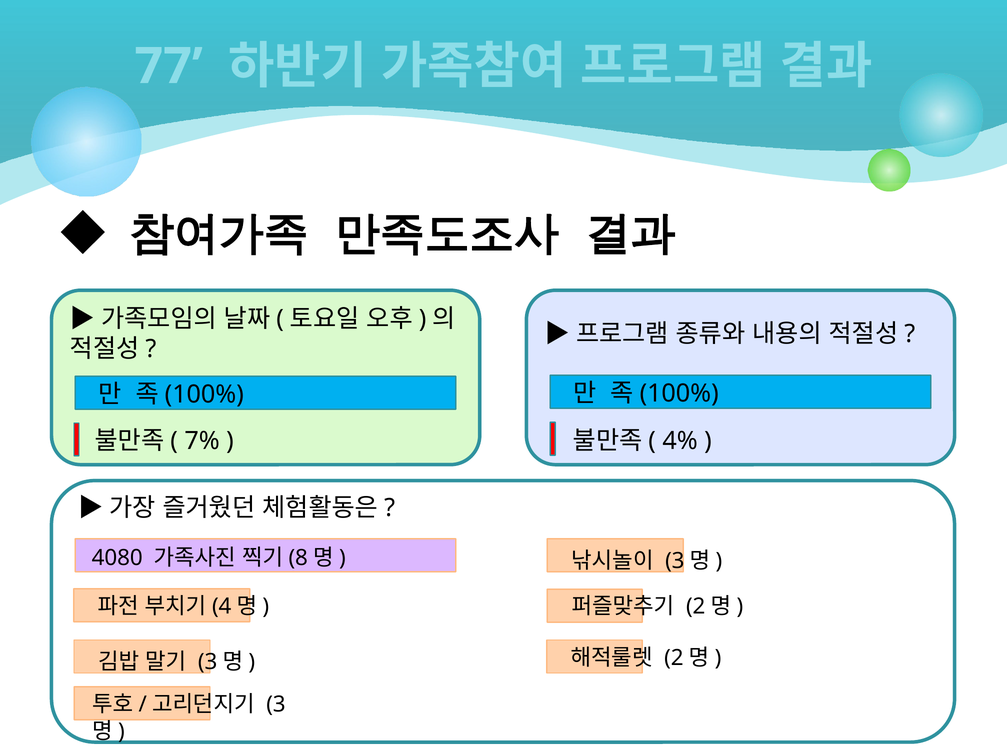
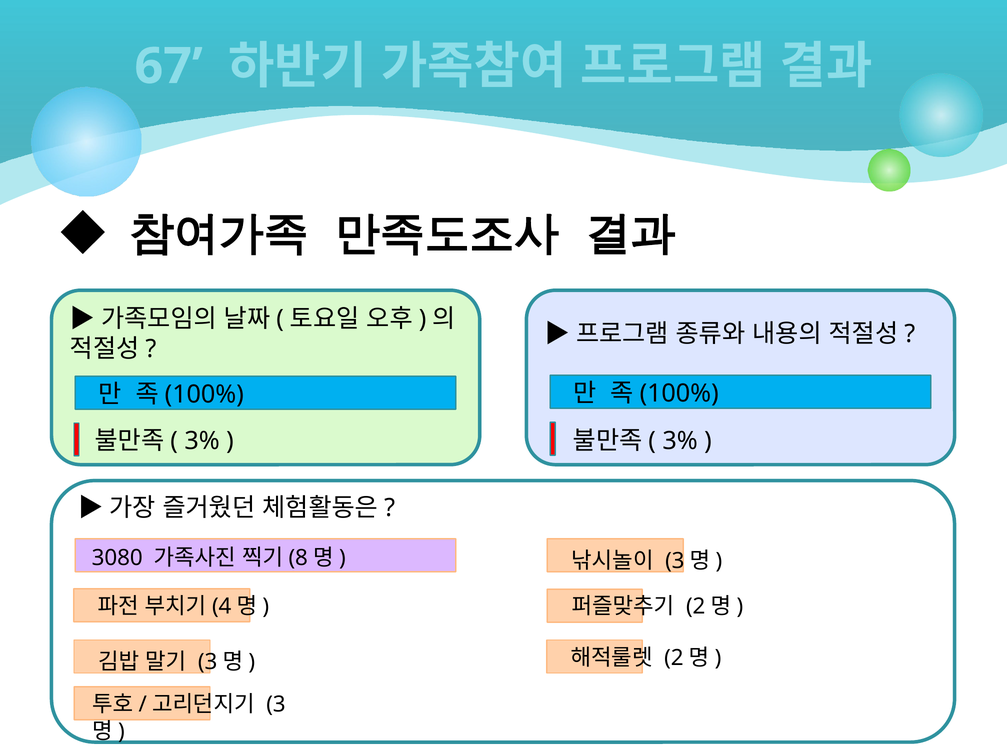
77: 77 -> 67
7% at (202, 441): 7% -> 3%
4% at (680, 441): 4% -> 3%
4080: 4080 -> 3080
